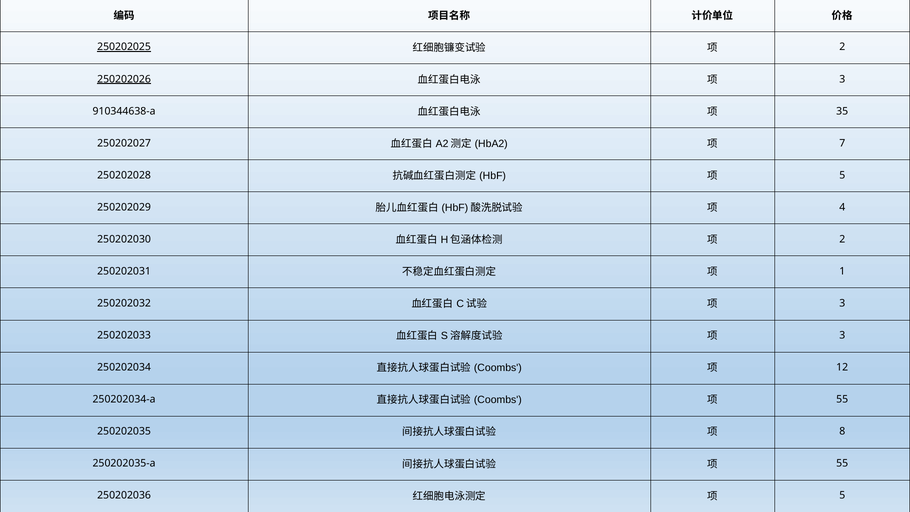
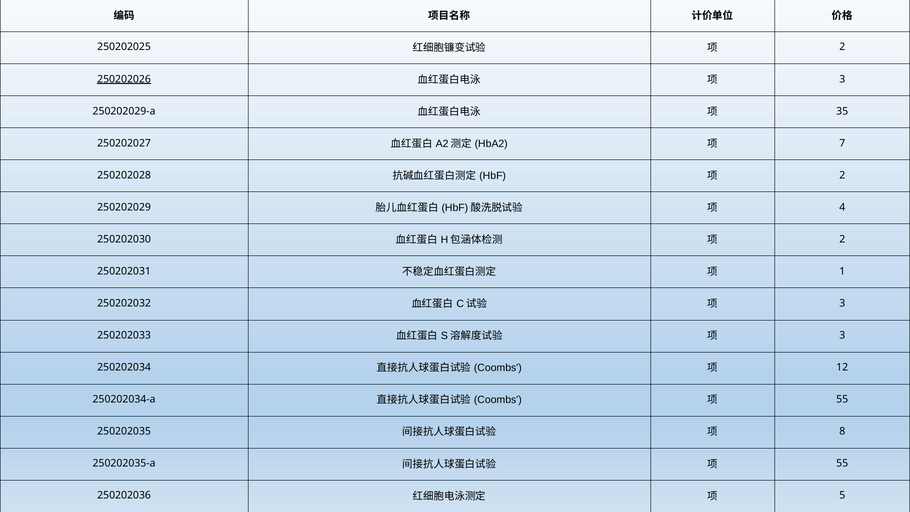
250202025 underline: present -> none
910344638-a: 910344638-a -> 250202029-a
5 at (842, 175): 5 -> 2
